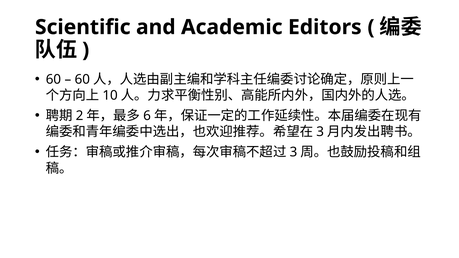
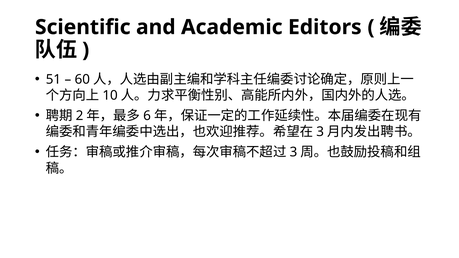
60 at (53, 79): 60 -> 51
